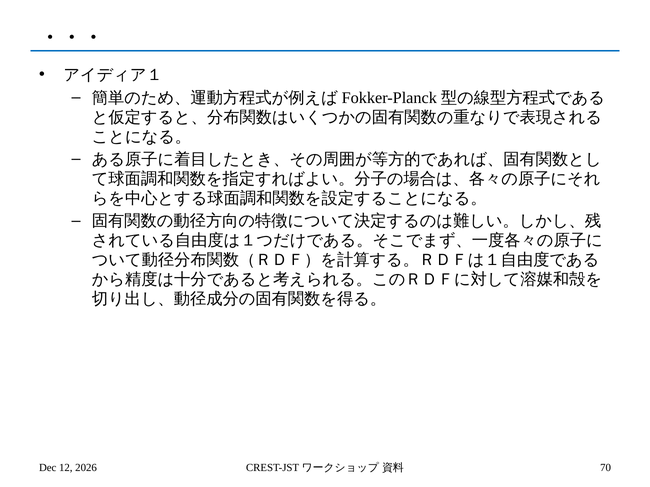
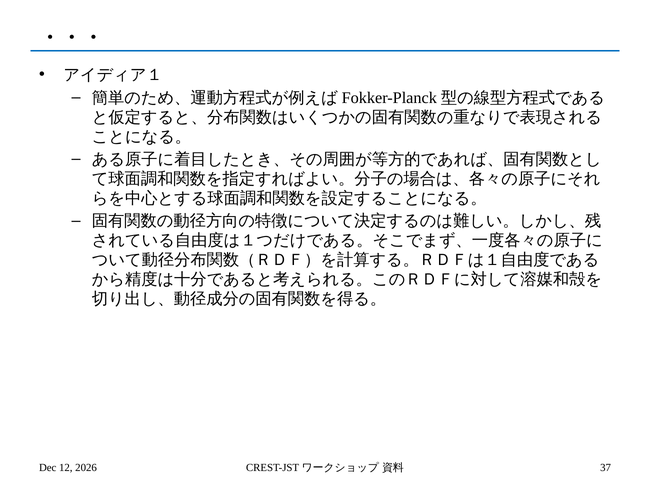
70: 70 -> 37
